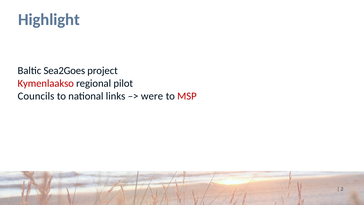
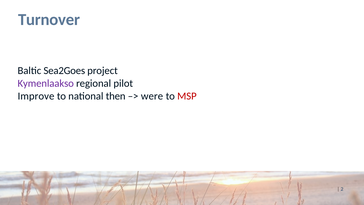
Highlight: Highlight -> Turnover
Kymenlaakso colour: red -> purple
Councils: Councils -> Improve
links: links -> then
